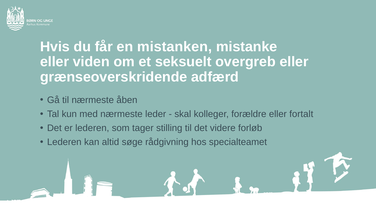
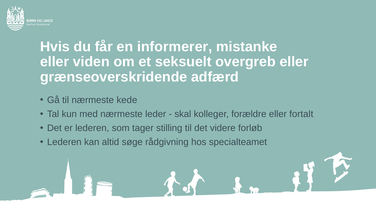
mistanken: mistanken -> informerer
åben: åben -> kede
